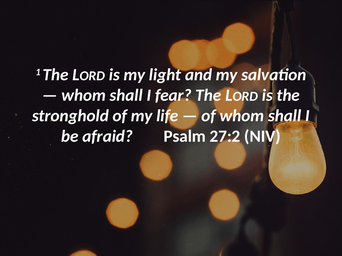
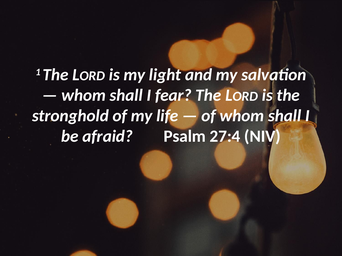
27:2: 27:2 -> 27:4
